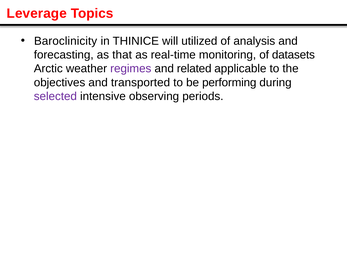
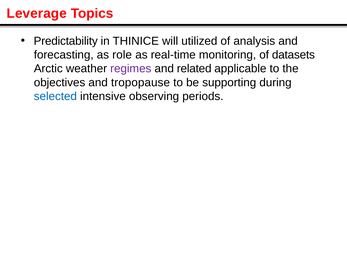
Baroclinicity: Baroclinicity -> Predictability
that: that -> role
transported: transported -> tropopause
performing: performing -> supporting
selected colour: purple -> blue
